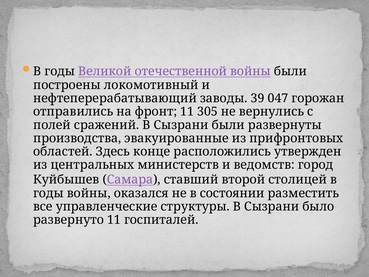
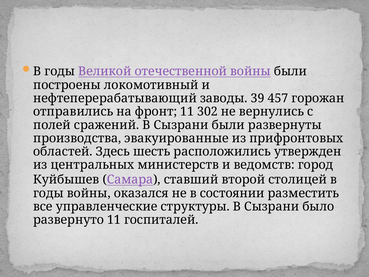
047: 047 -> 457
305: 305 -> 302
конце: конце -> шесть
